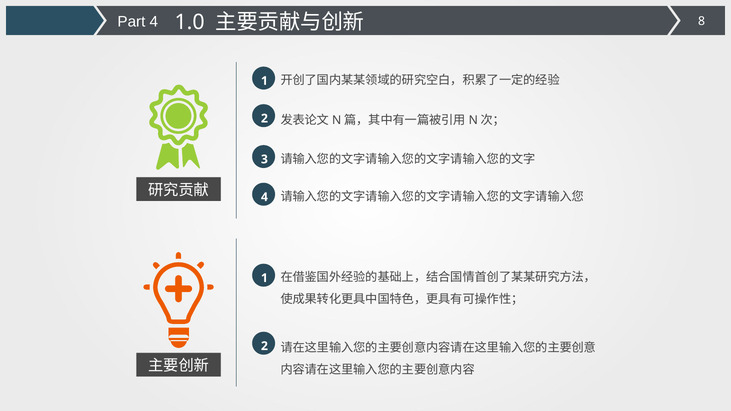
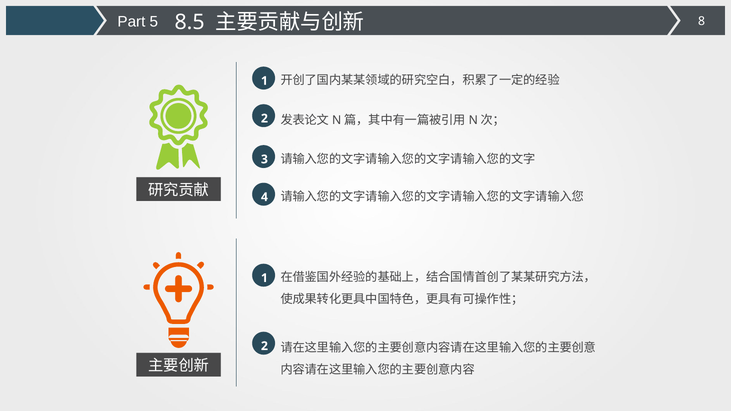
Part 4: 4 -> 5
1.0: 1.0 -> 8.5
